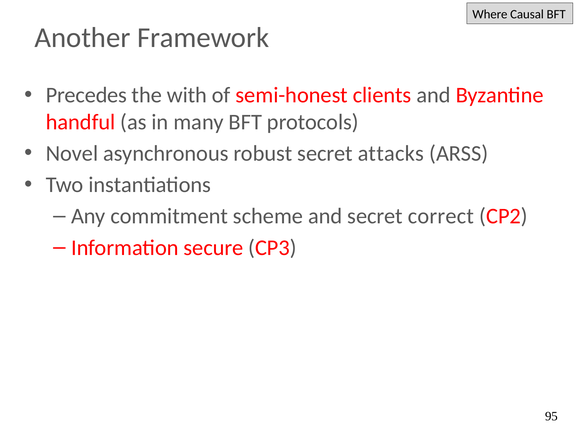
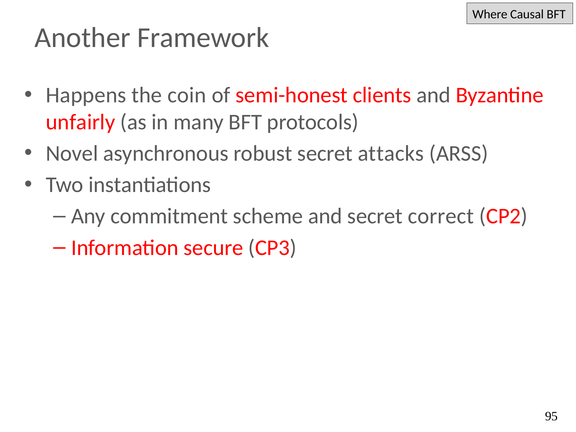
Precedes: Precedes -> Happens
with: with -> coin
handful: handful -> unfairly
